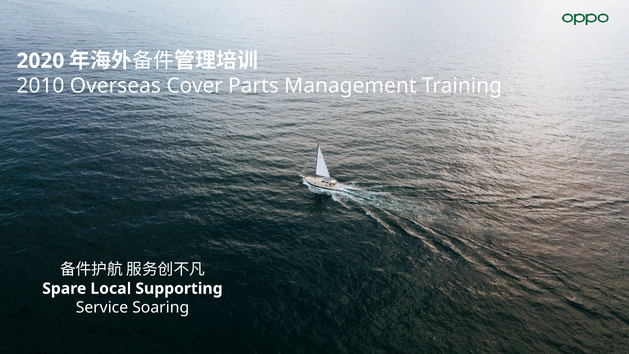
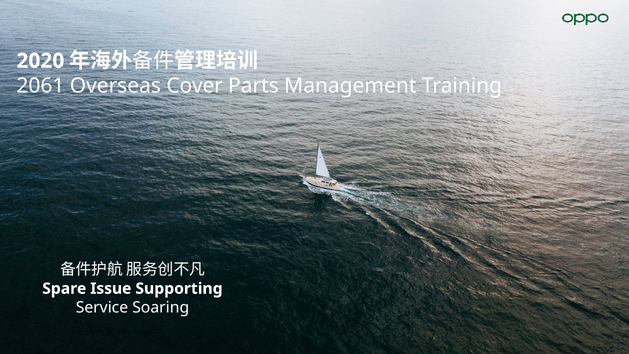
2010: 2010 -> 2061
Local: Local -> Issue
